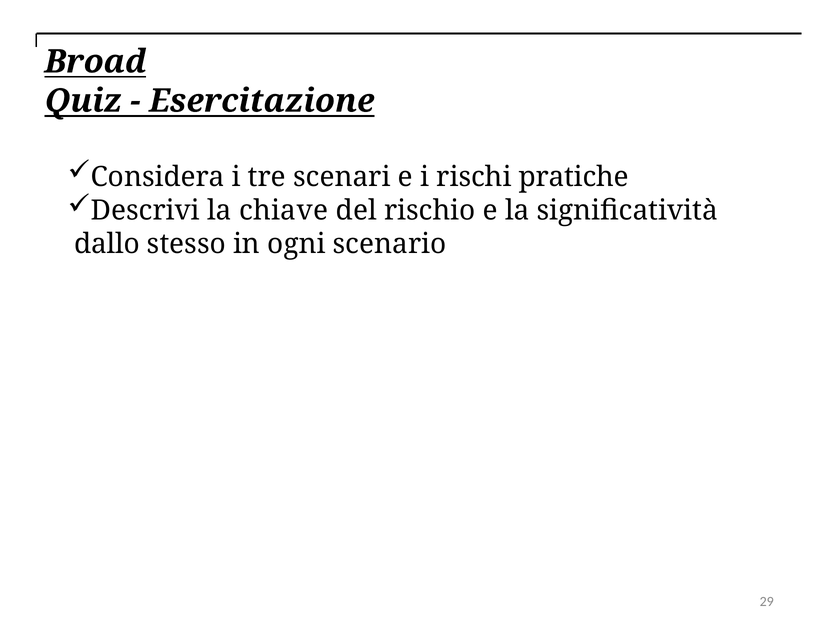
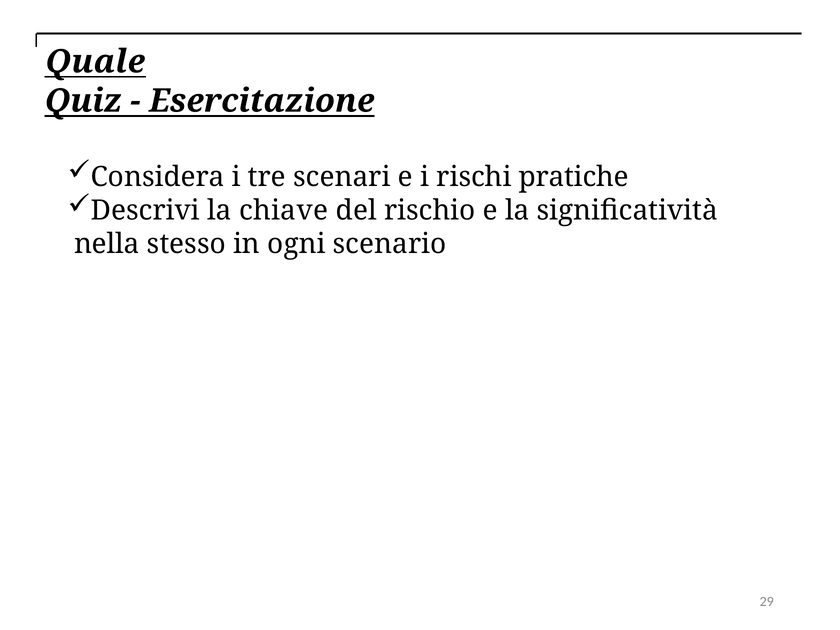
Broad: Broad -> Quale
dallo: dallo -> nella
